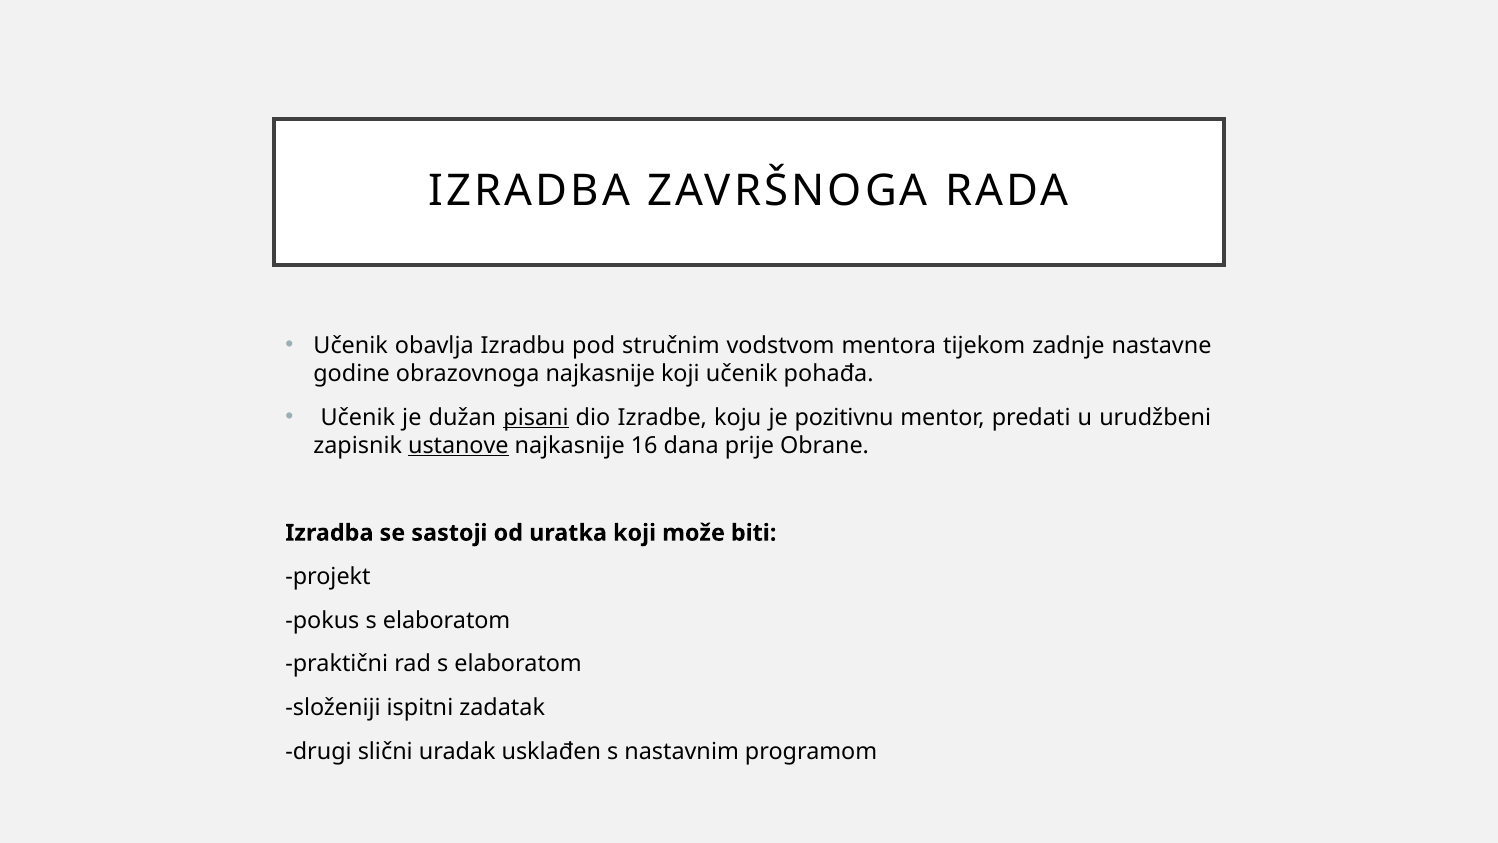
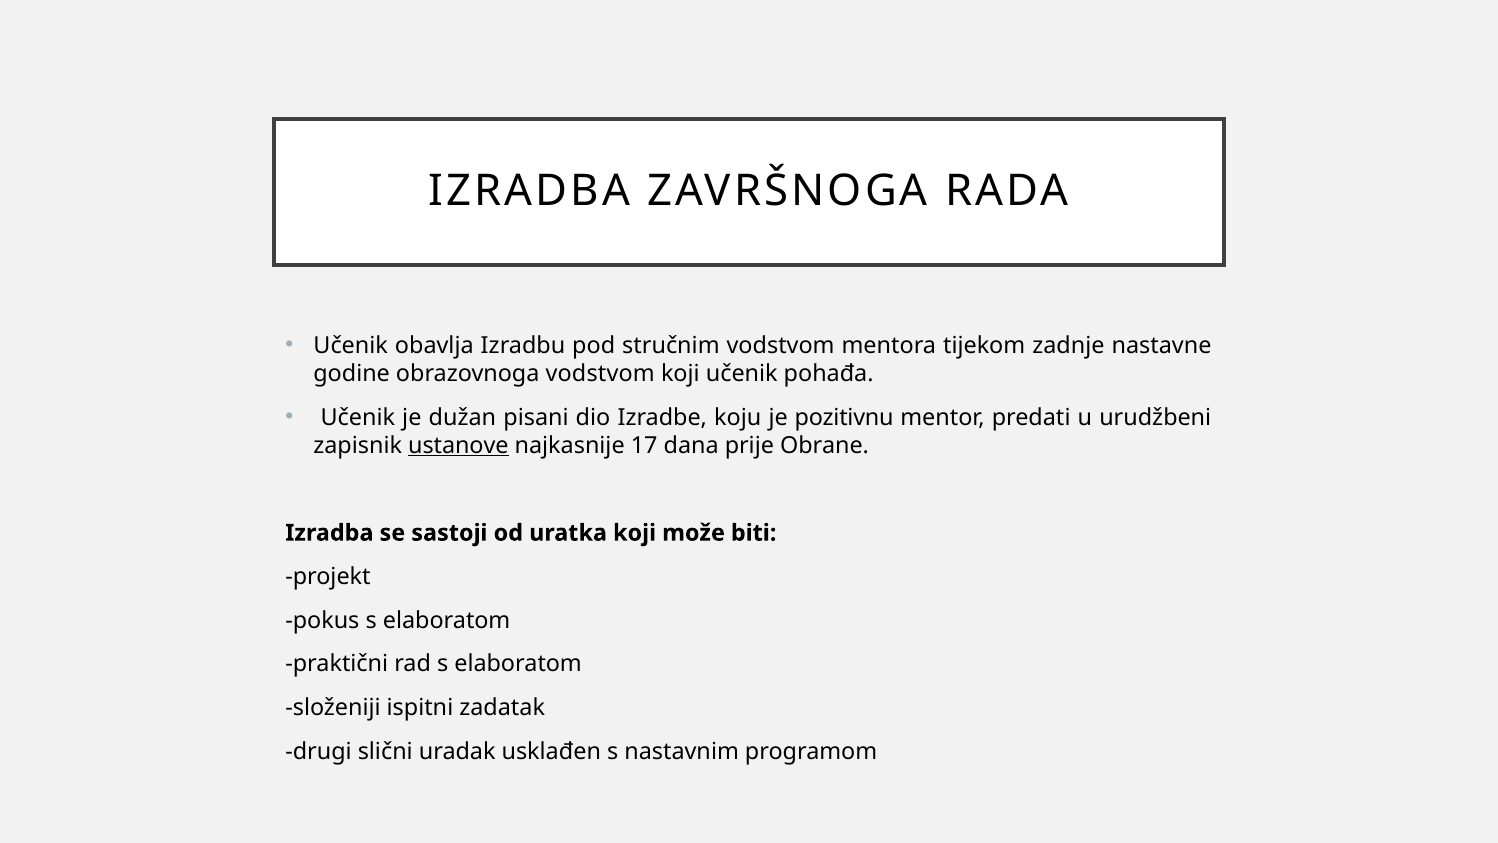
obrazovnoga najkasnije: najkasnije -> vodstvom
pisani underline: present -> none
16: 16 -> 17
